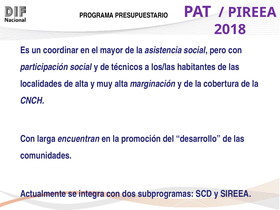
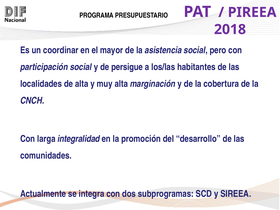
técnicos: técnicos -> persigue
encuentran: encuentran -> integralidad
